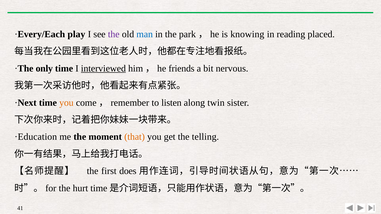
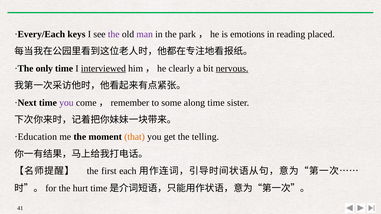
play: play -> keys
man colour: blue -> purple
knowing: knowing -> emotions
friends: friends -> clearly
nervous underline: none -> present
you at (66, 103) colour: orange -> purple
listen: listen -> some
along twin: twin -> time
does: does -> each
